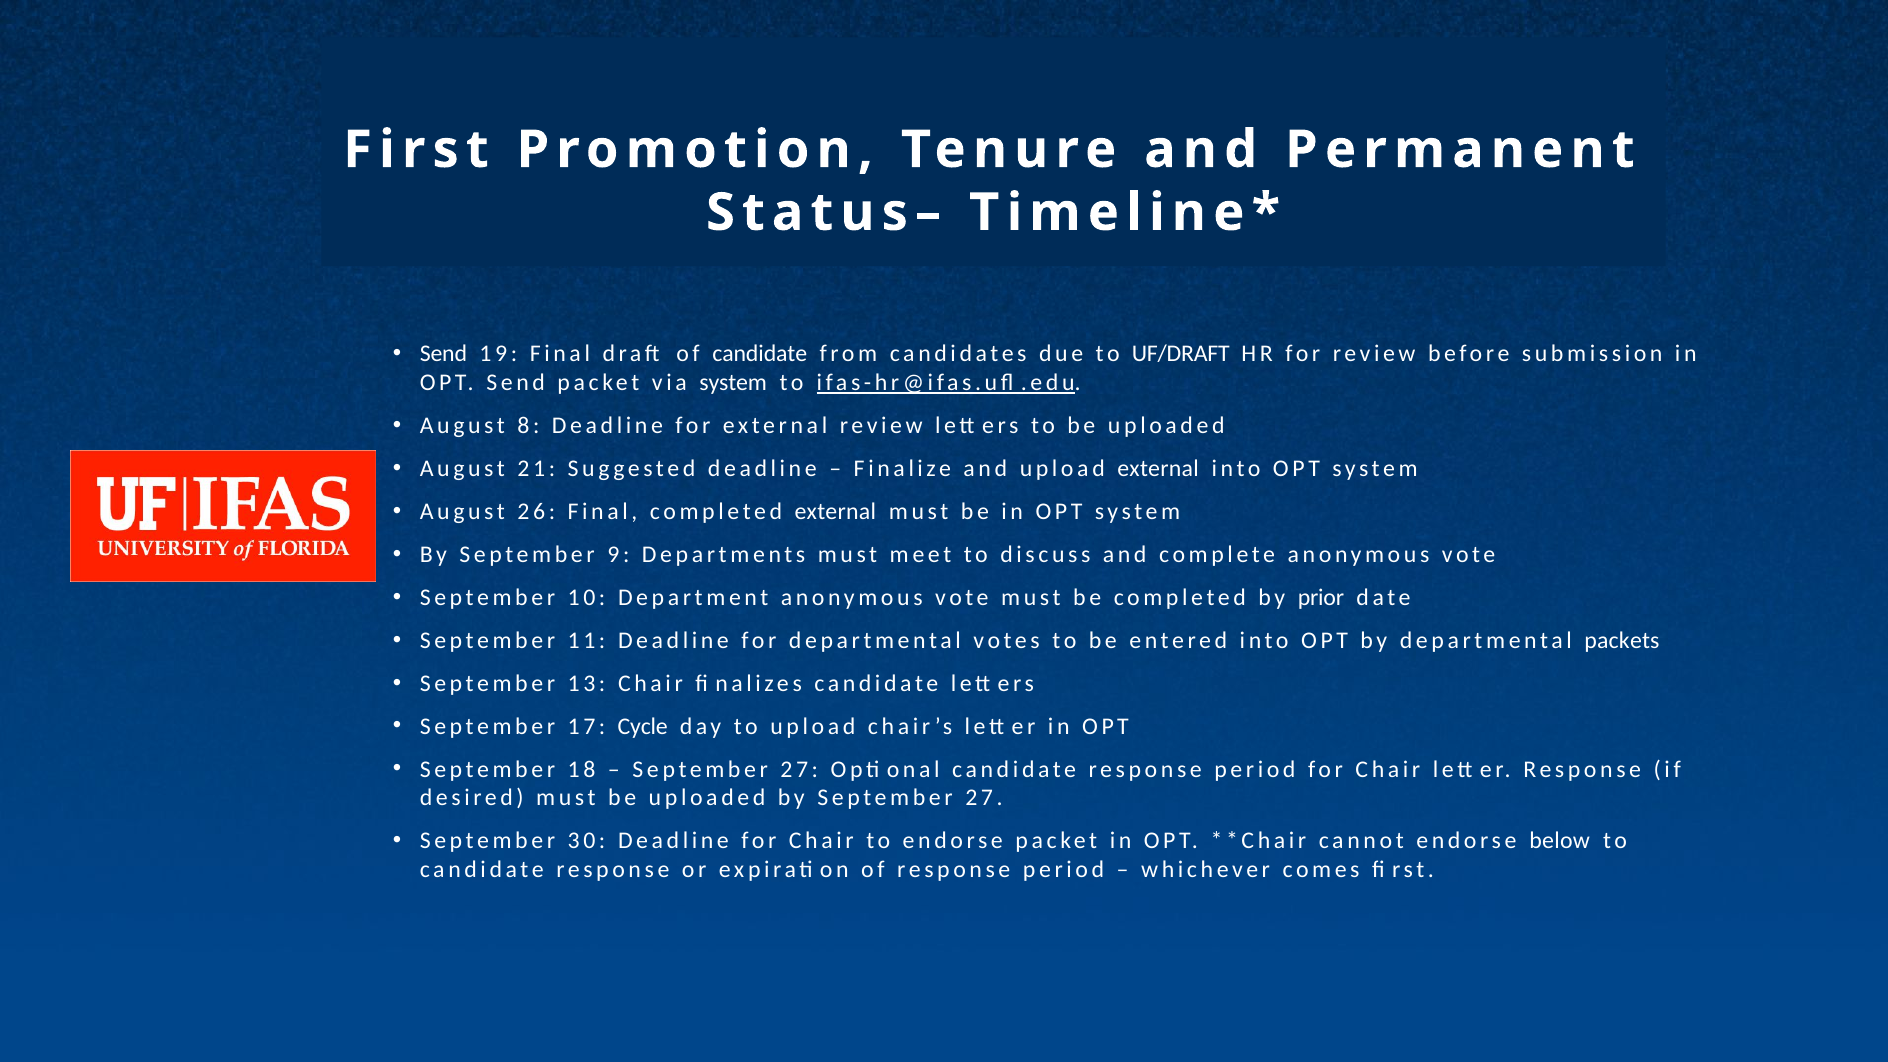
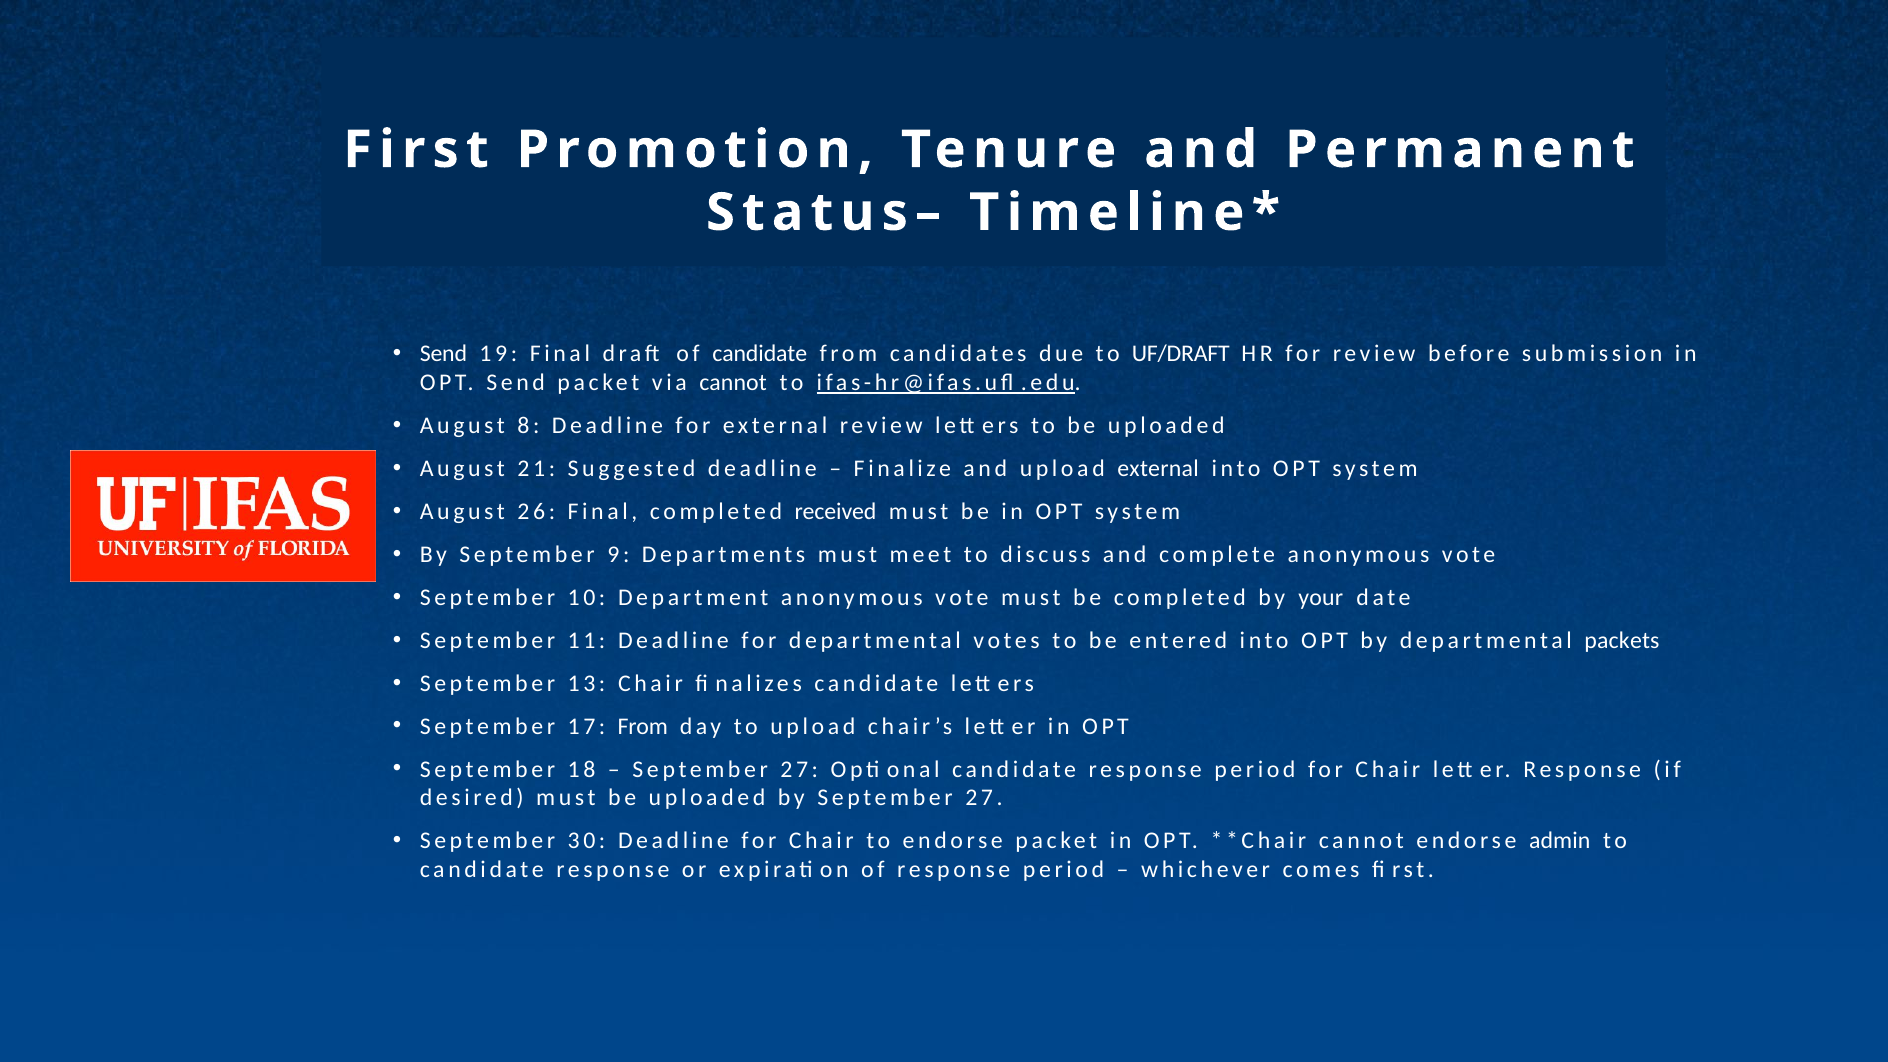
via system: system -> cannot
completed external: external -> received
prior: prior -> your
17 Cycle: Cycle -> From
below: below -> admin
